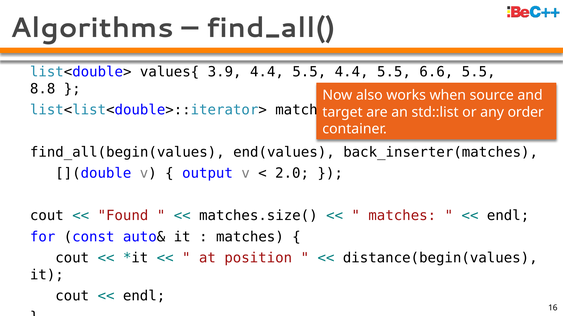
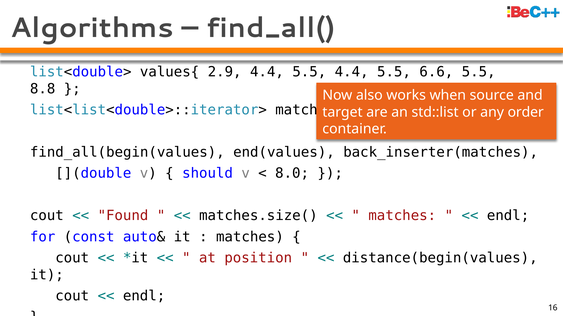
3.9: 3.9 -> 2.9
output: output -> should
2.0: 2.0 -> 8.0
